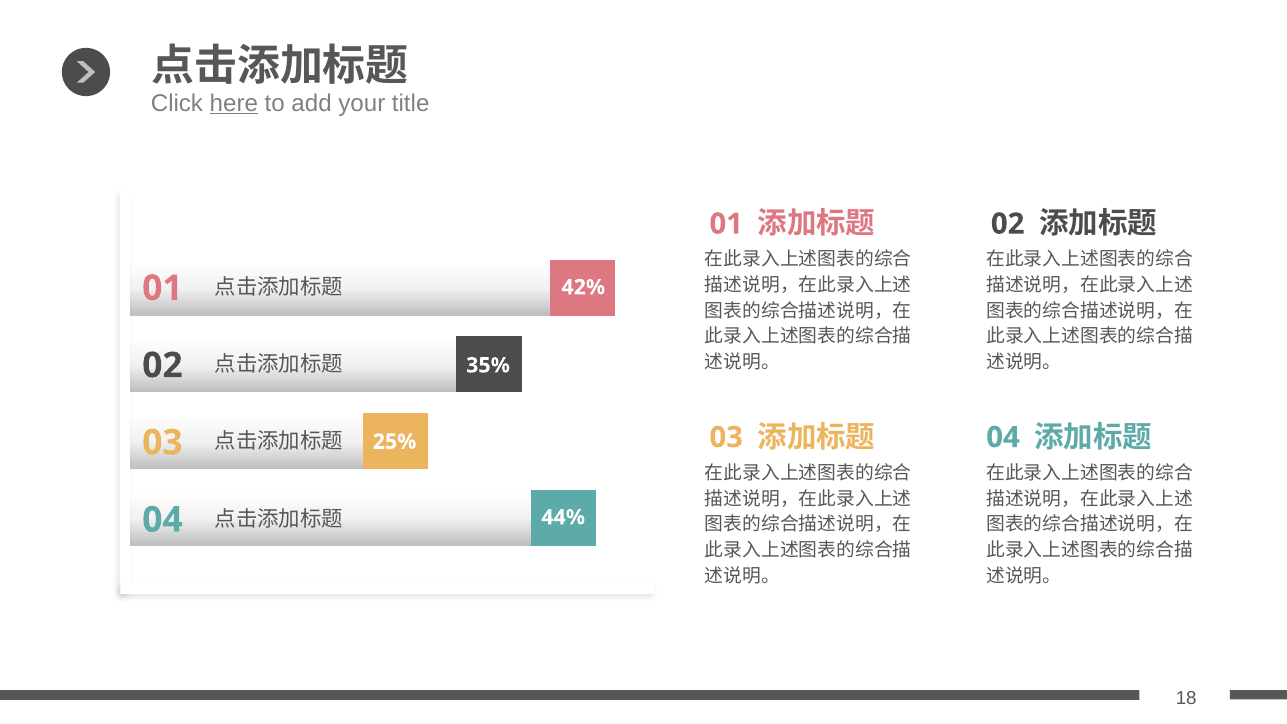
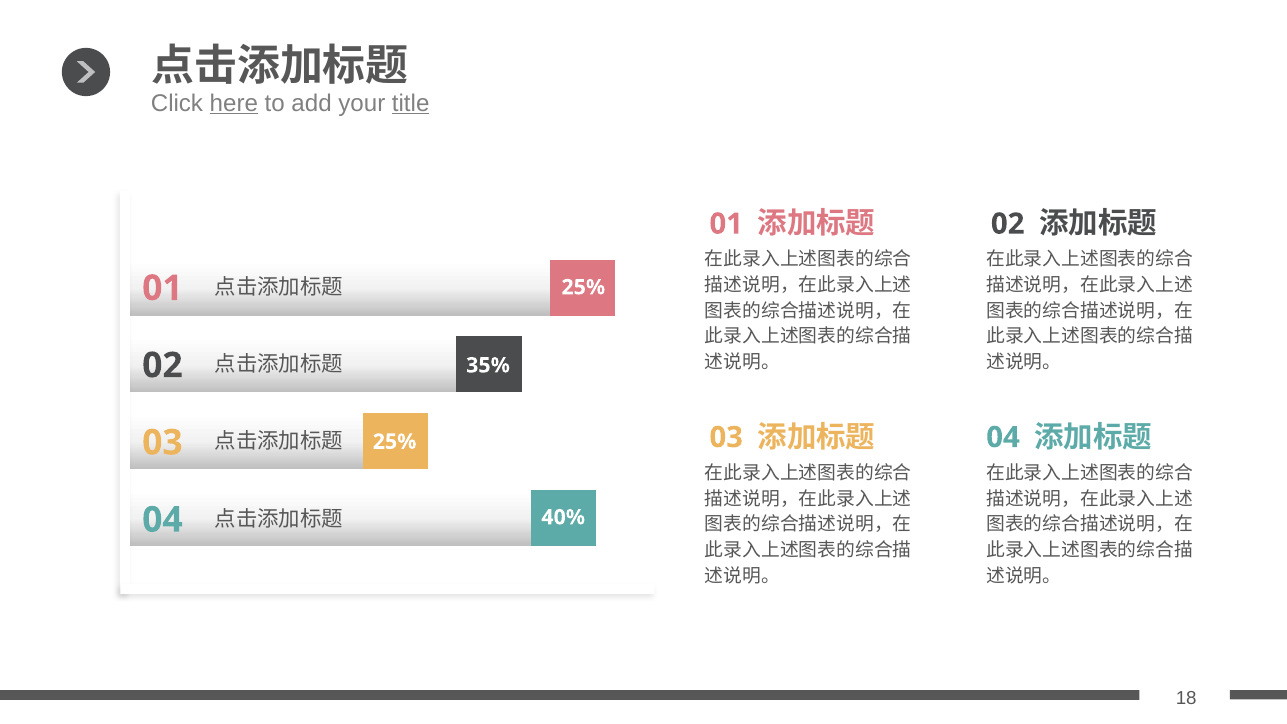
title underline: none -> present
42% at (583, 287): 42% -> 25%
44%: 44% -> 40%
